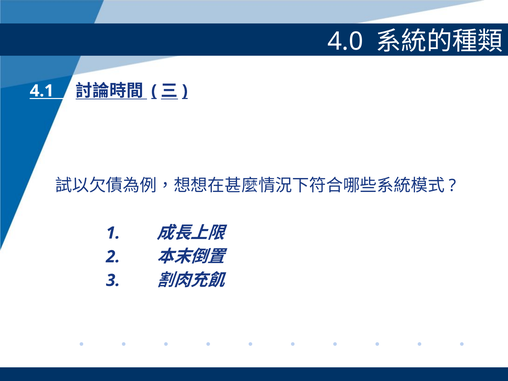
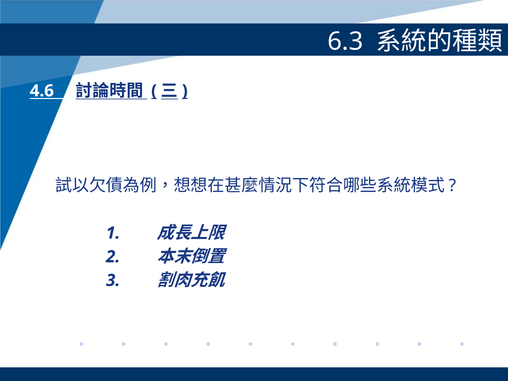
4.0: 4.0 -> 6.3
4.1: 4.1 -> 4.6
